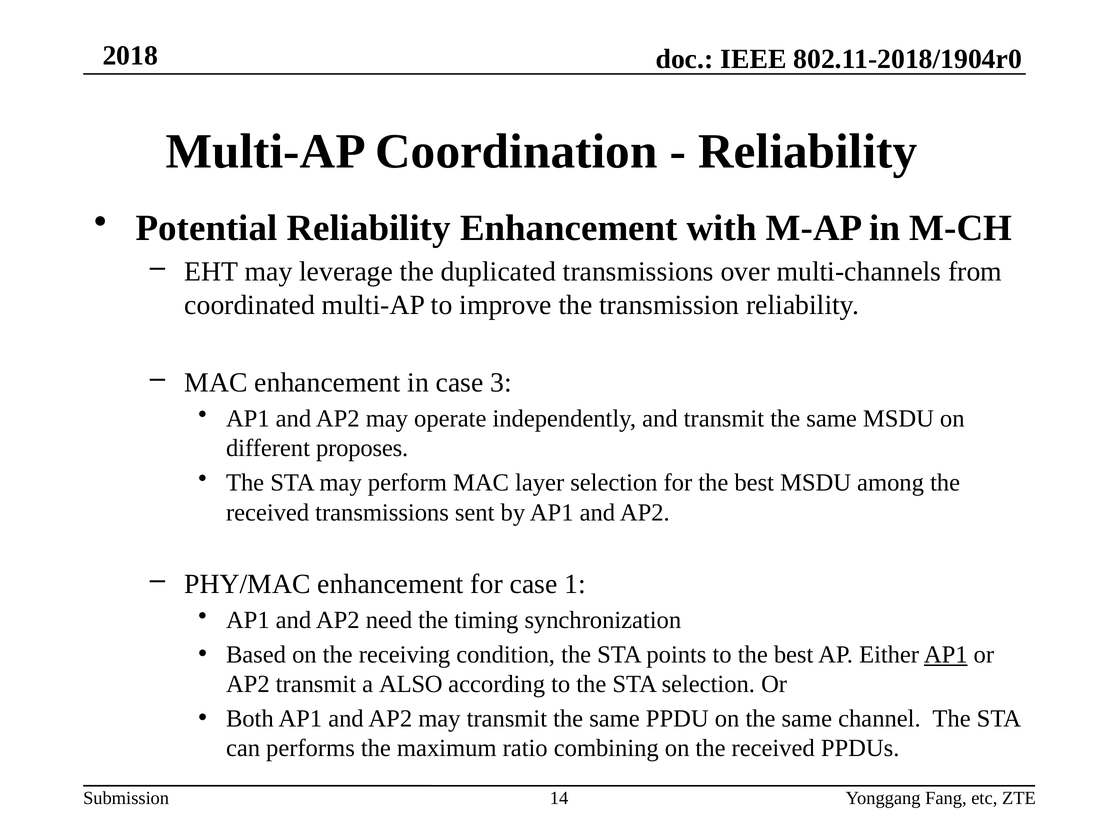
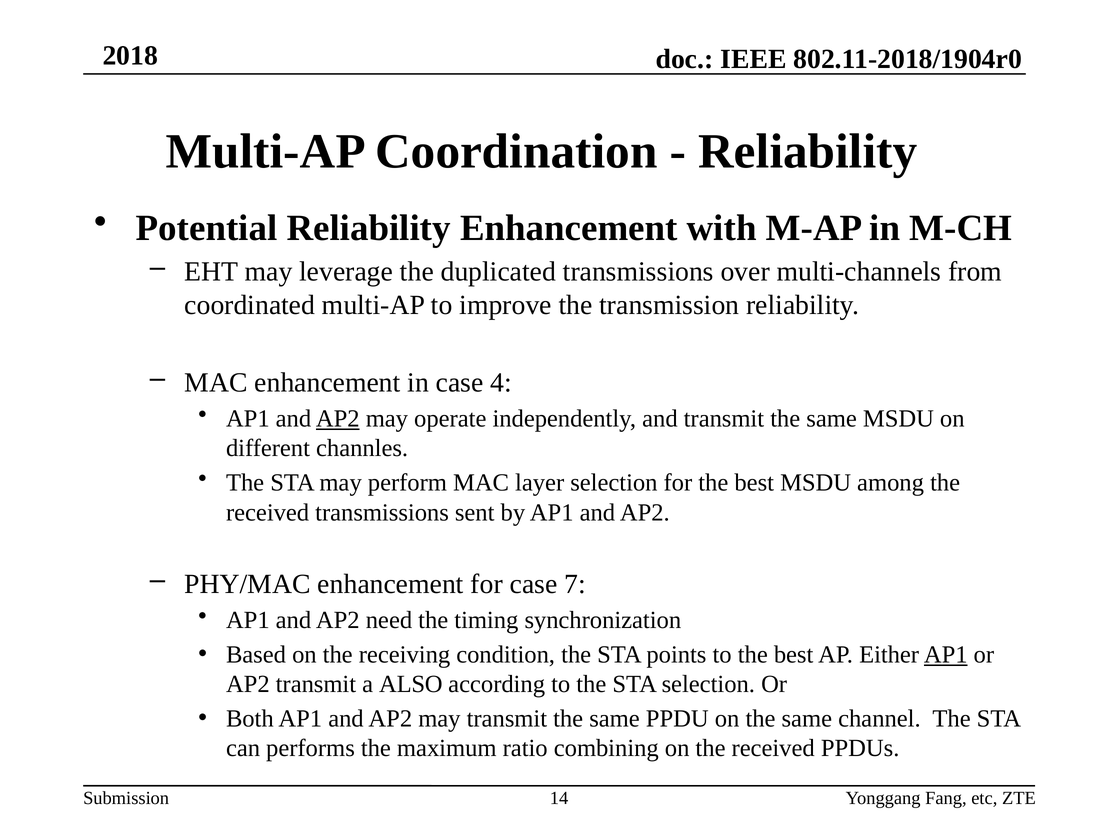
3: 3 -> 4
AP2 at (338, 419) underline: none -> present
proposes: proposes -> channles
1: 1 -> 7
